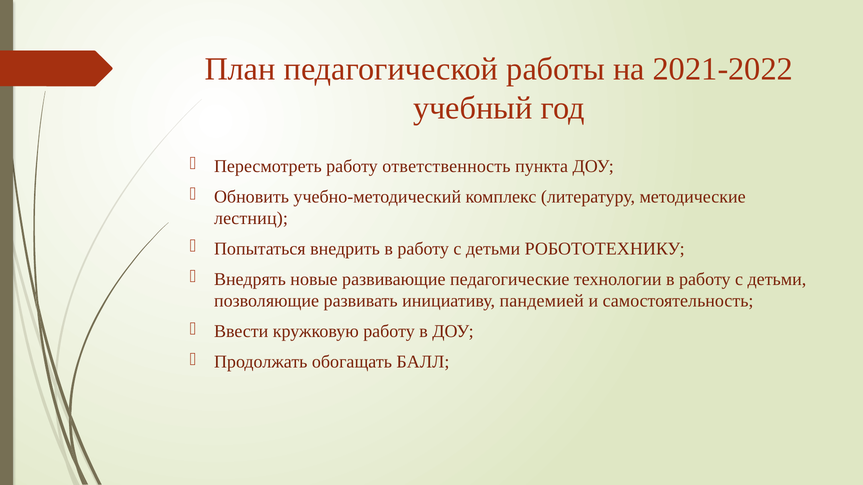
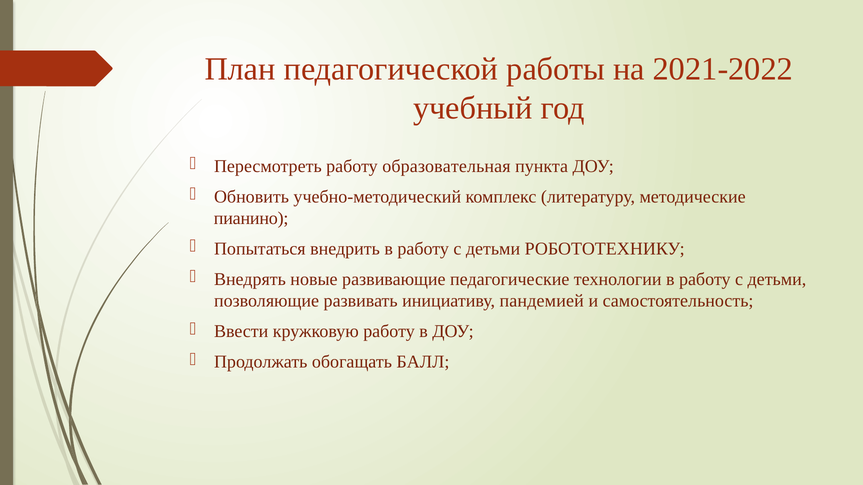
ответственность: ответственность -> образовательная
лестниц: лестниц -> пианино
